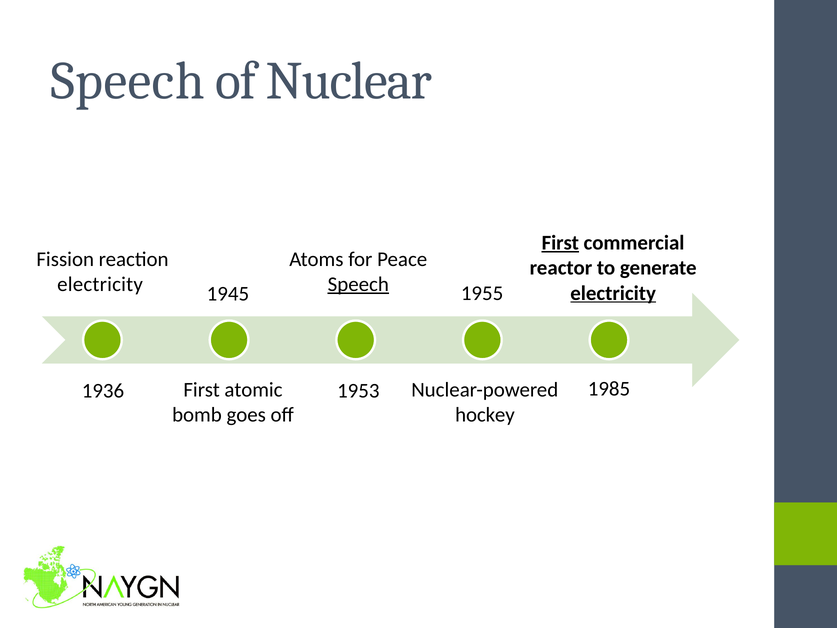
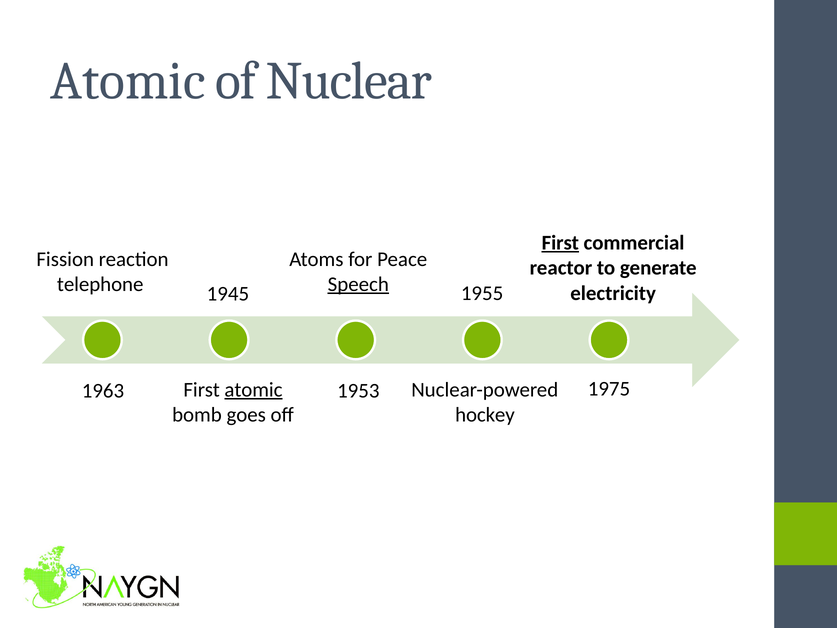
Speech at (128, 81): Speech -> Atomic
electricity at (100, 284): electricity -> telephone
electricity at (613, 293) underline: present -> none
atomic at (253, 390) underline: none -> present
1936: 1936 -> 1963
1985: 1985 -> 1975
